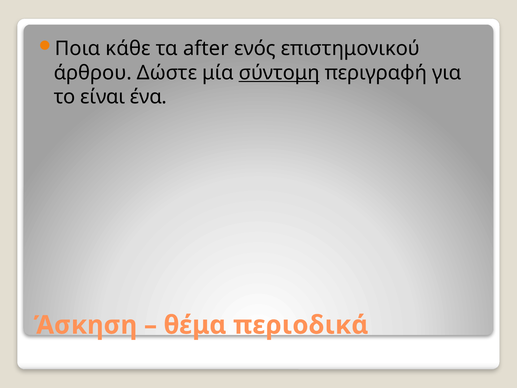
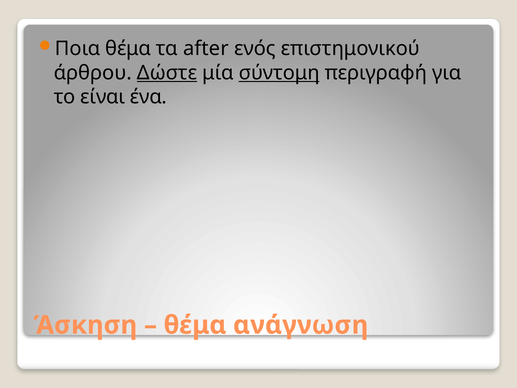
Ποια κάθε: κάθε -> θέμα
Δώστε underline: none -> present
περιοδικά: περιοδικά -> ανάγνωση
